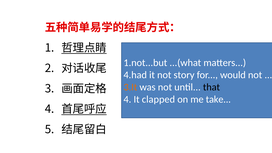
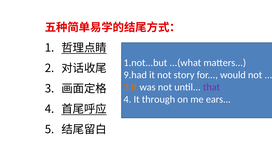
4.had: 4.had -> 9.had
that colour: black -> purple
clapped: clapped -> through
take: take -> ears
